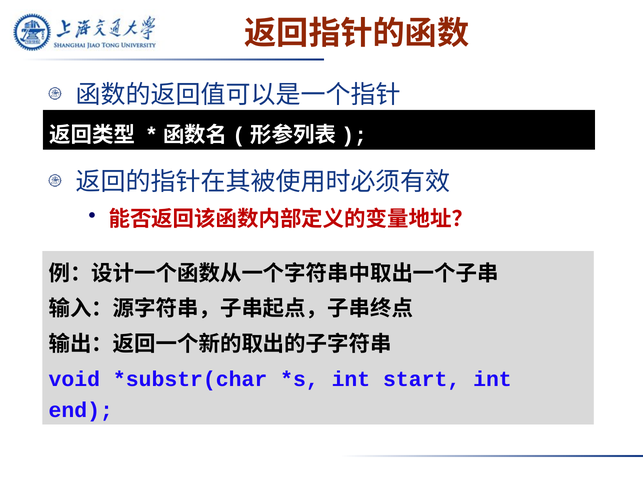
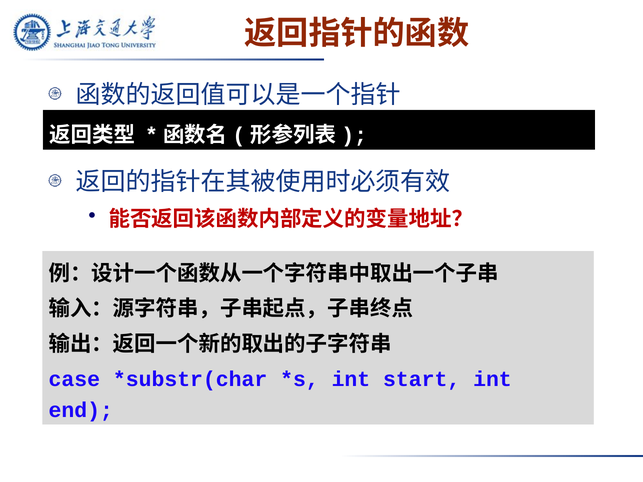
void: void -> case
